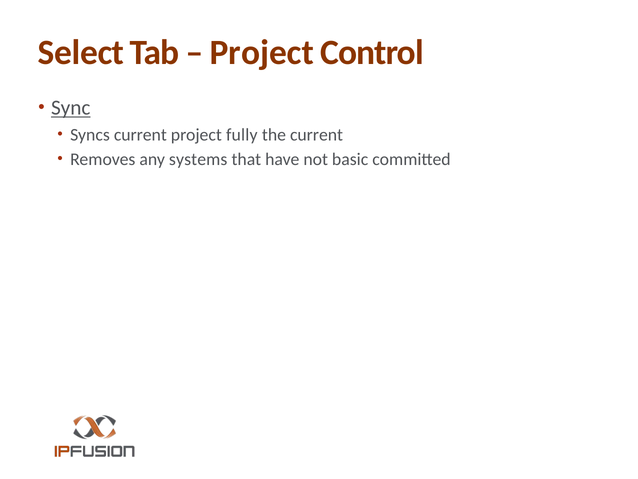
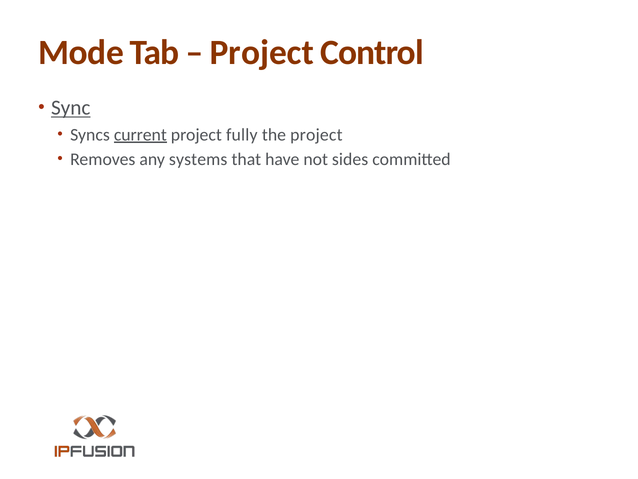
Select: Select -> Mode
current at (140, 135) underline: none -> present
the current: current -> project
basic: basic -> sides
